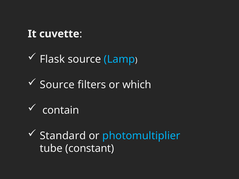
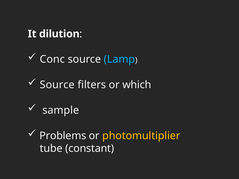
cuvette: cuvette -> dilution
Flask: Flask -> Conc
contain: contain -> sample
Standard: Standard -> Problems
photomultiplier colour: light blue -> yellow
